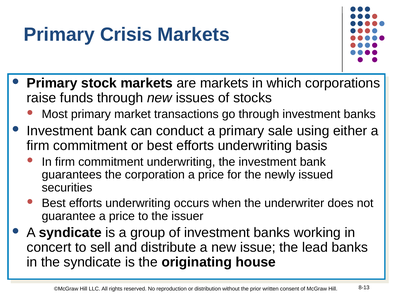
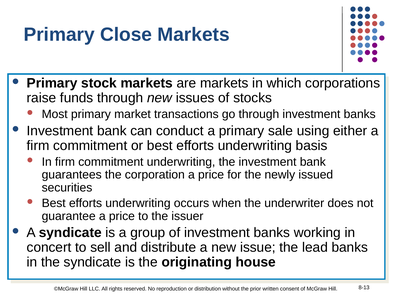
Crisis: Crisis -> Close
